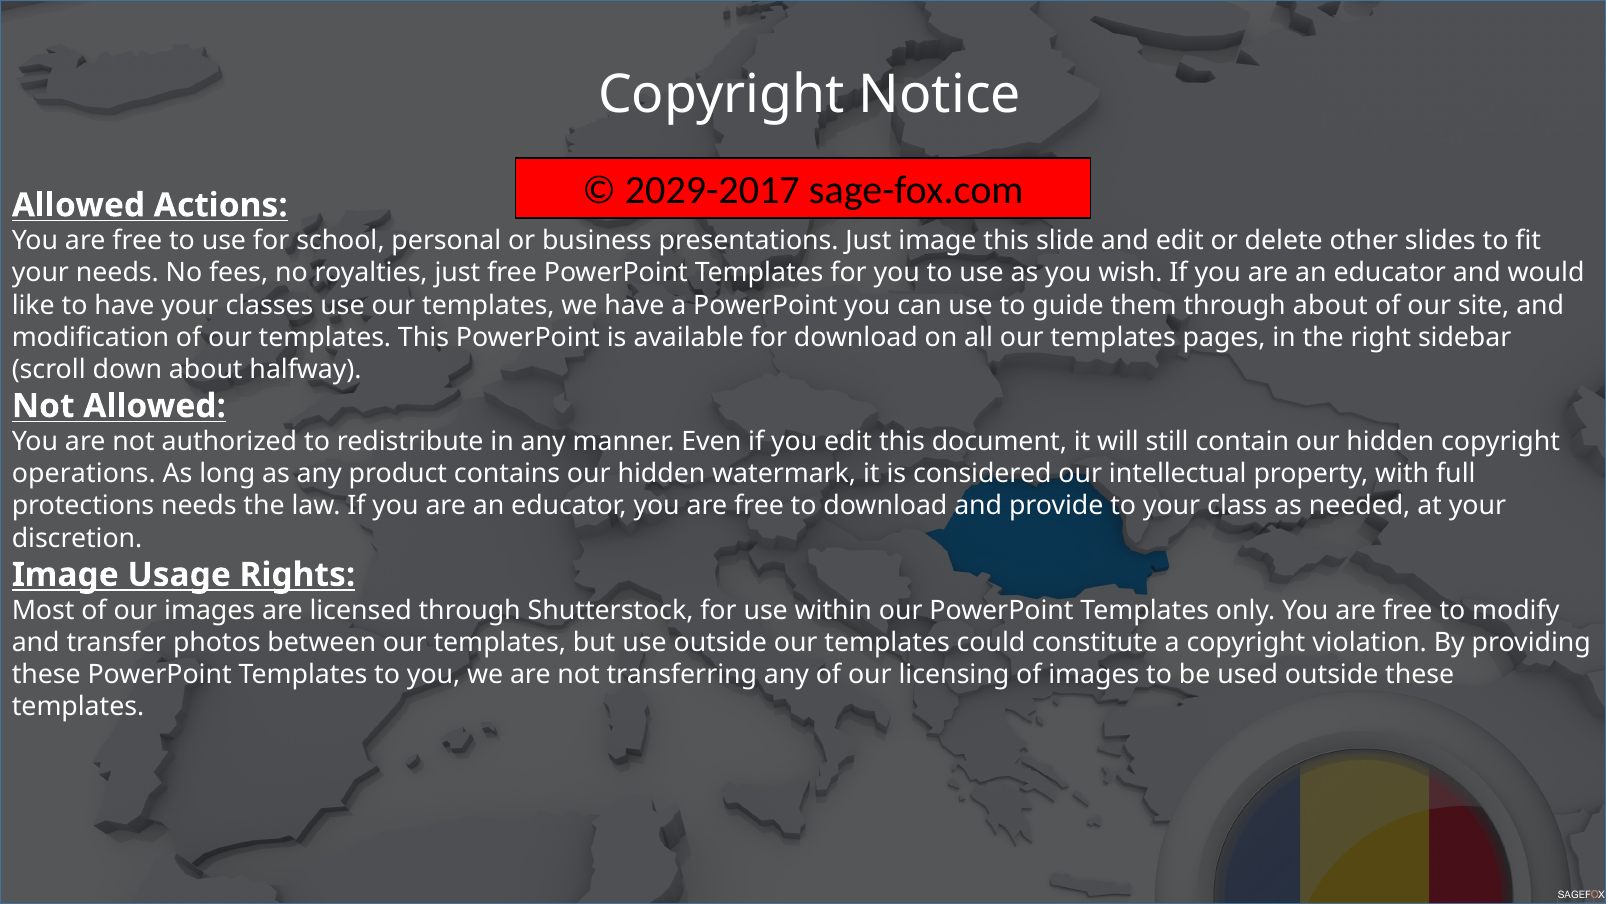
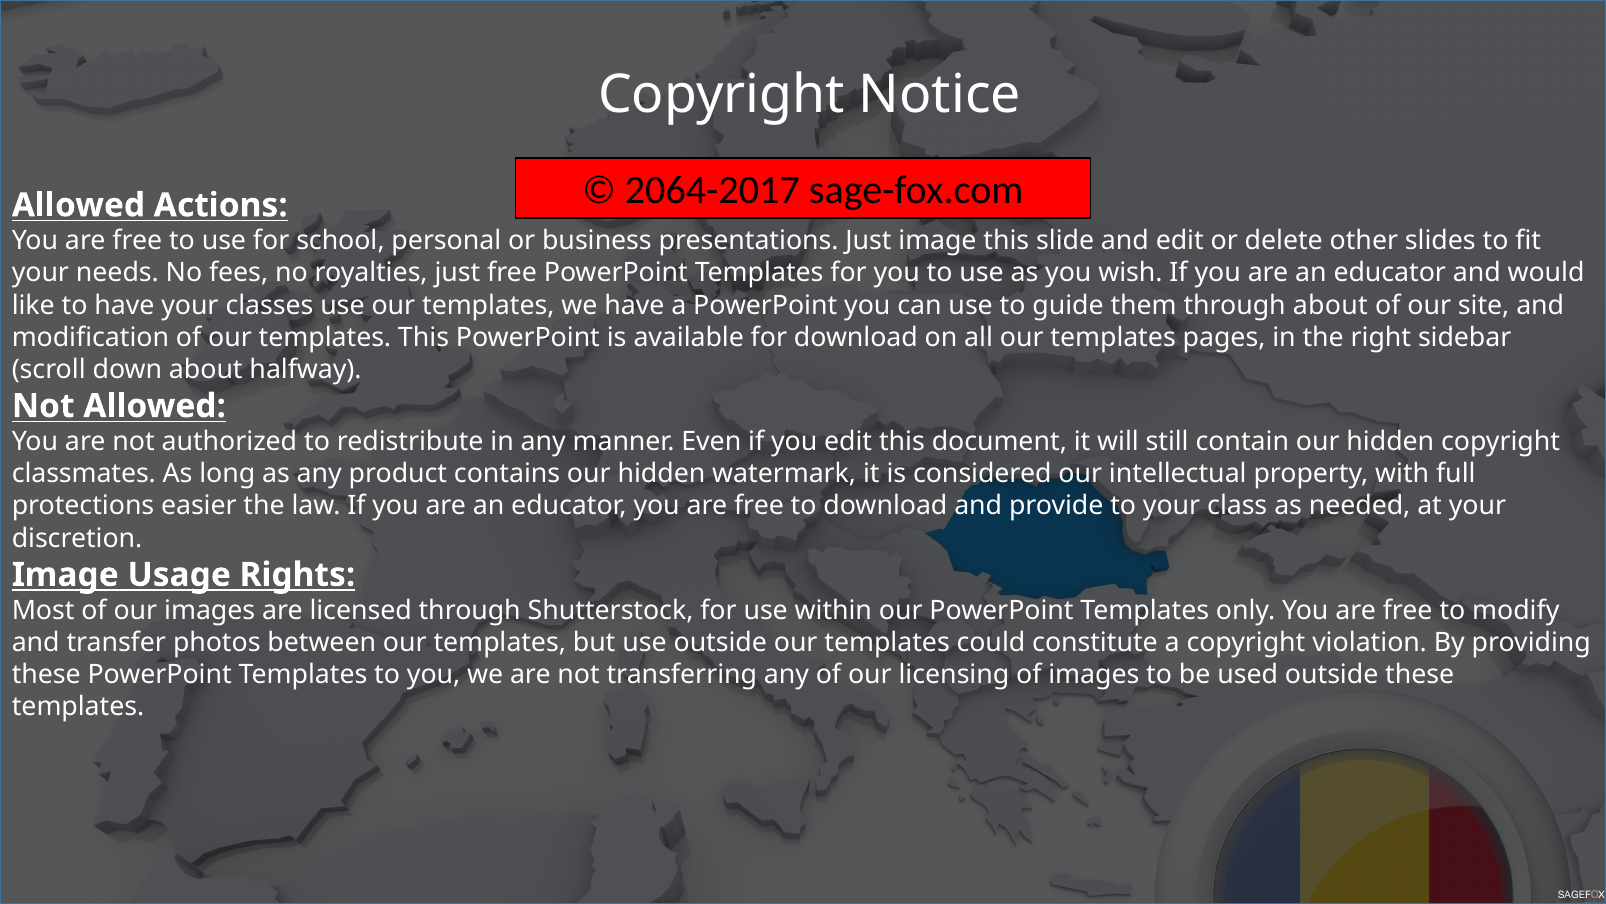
2029-2017: 2029-2017 -> 2064-2017
operations: operations -> classmates
protections needs: needs -> easier
